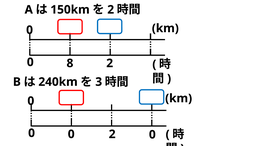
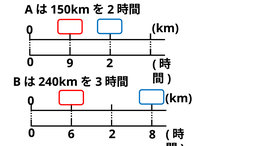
8: 8 -> 9
0 at (71, 134): 0 -> 6
0 at (152, 134): 0 -> 8
